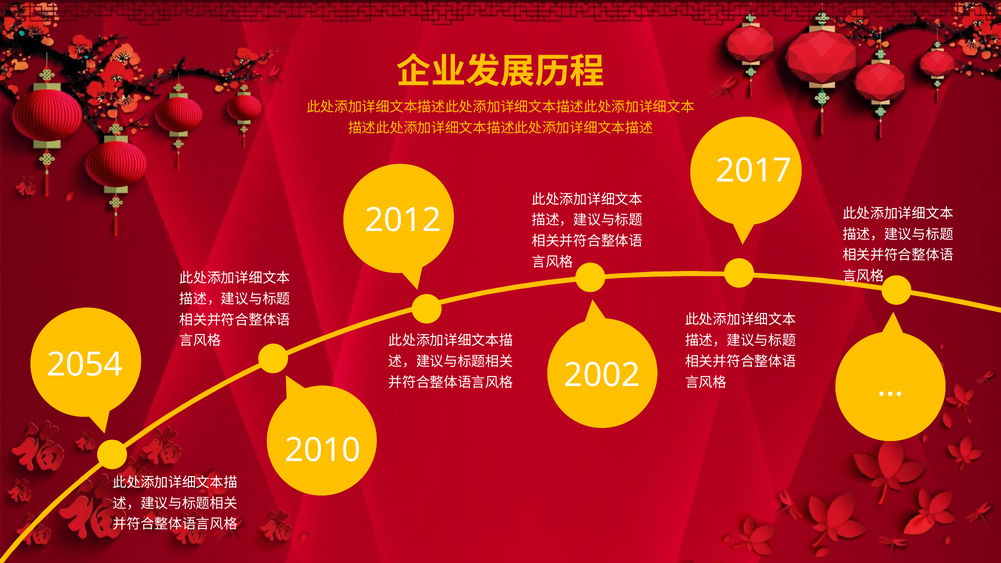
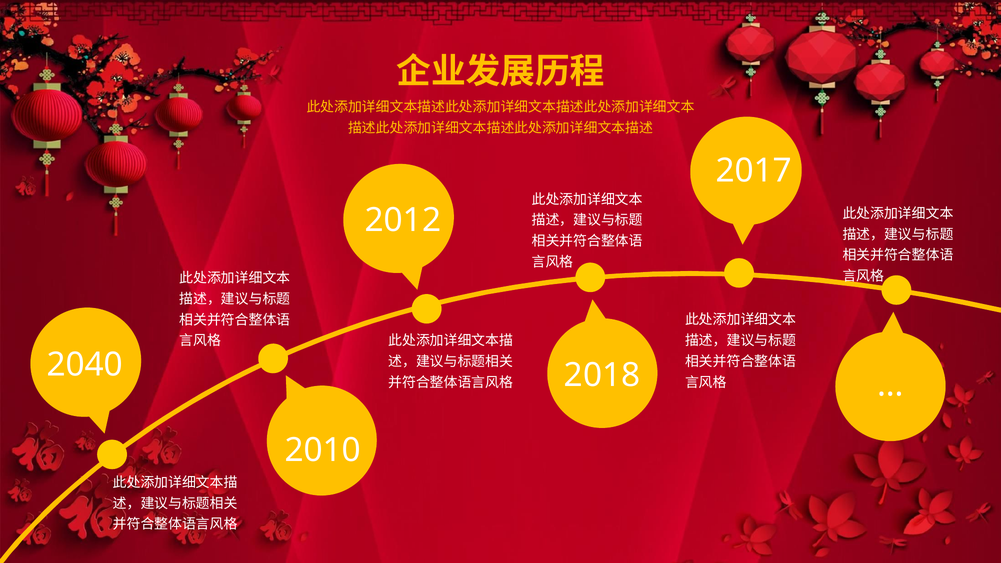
2054: 2054 -> 2040
2002: 2002 -> 2018
